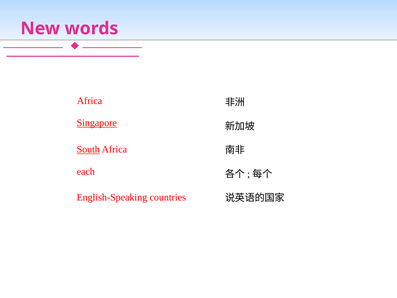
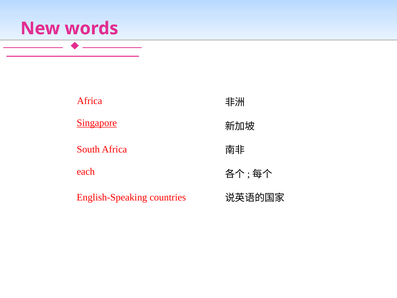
South underline: present -> none
